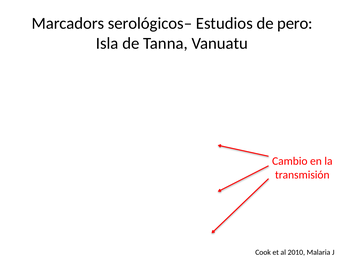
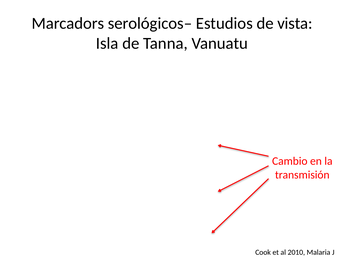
pero: pero -> vista
